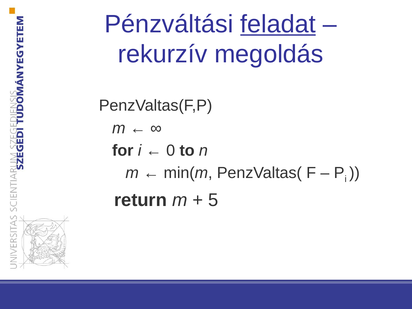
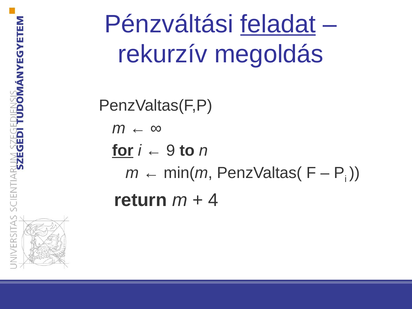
for underline: none -> present
0: 0 -> 9
5: 5 -> 4
